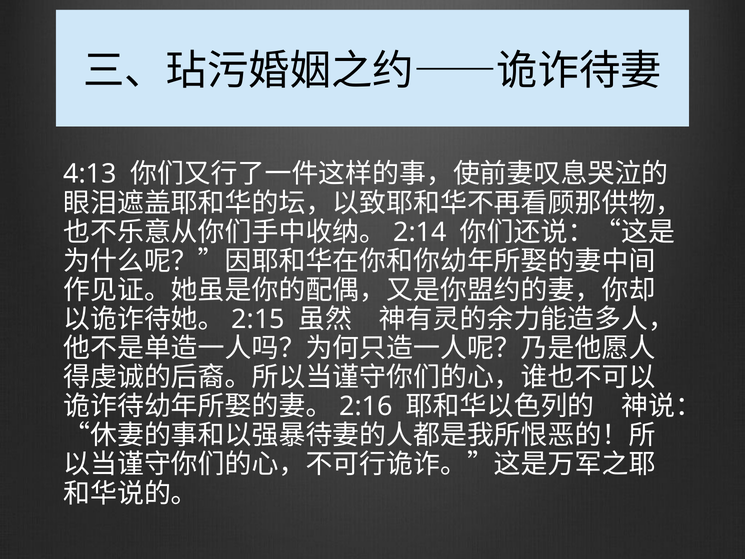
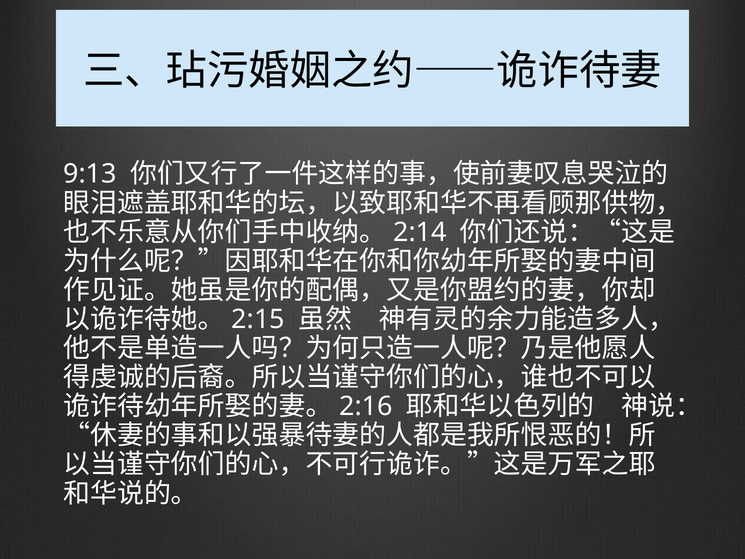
4:13: 4:13 -> 9:13
